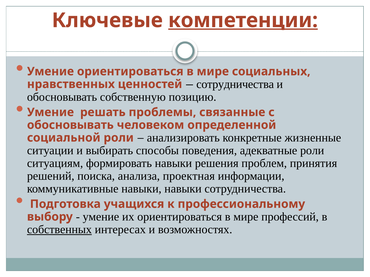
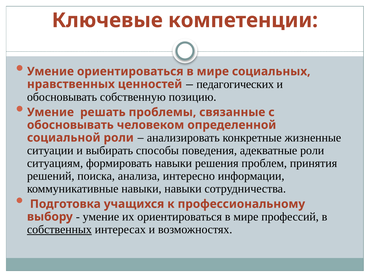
компетенции underline: present -> none
сотрудничества at (235, 84): сотрудничества -> педагогических
проектная: проектная -> интересно
